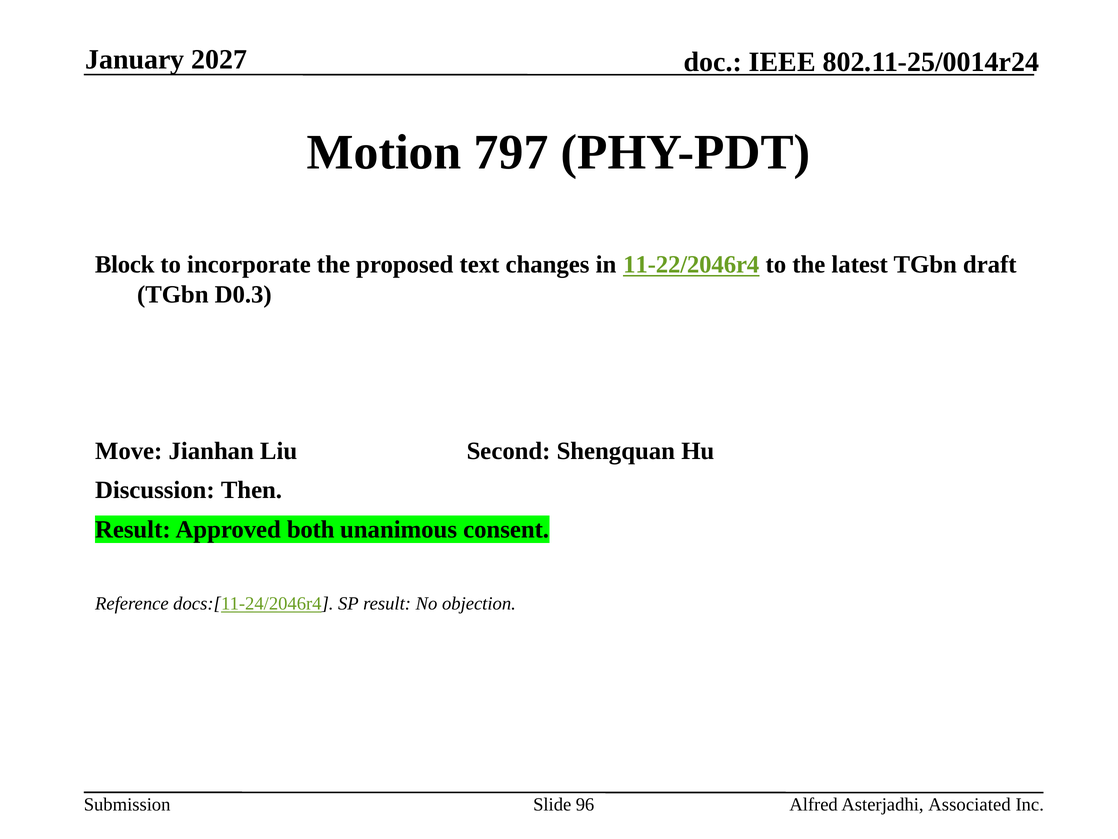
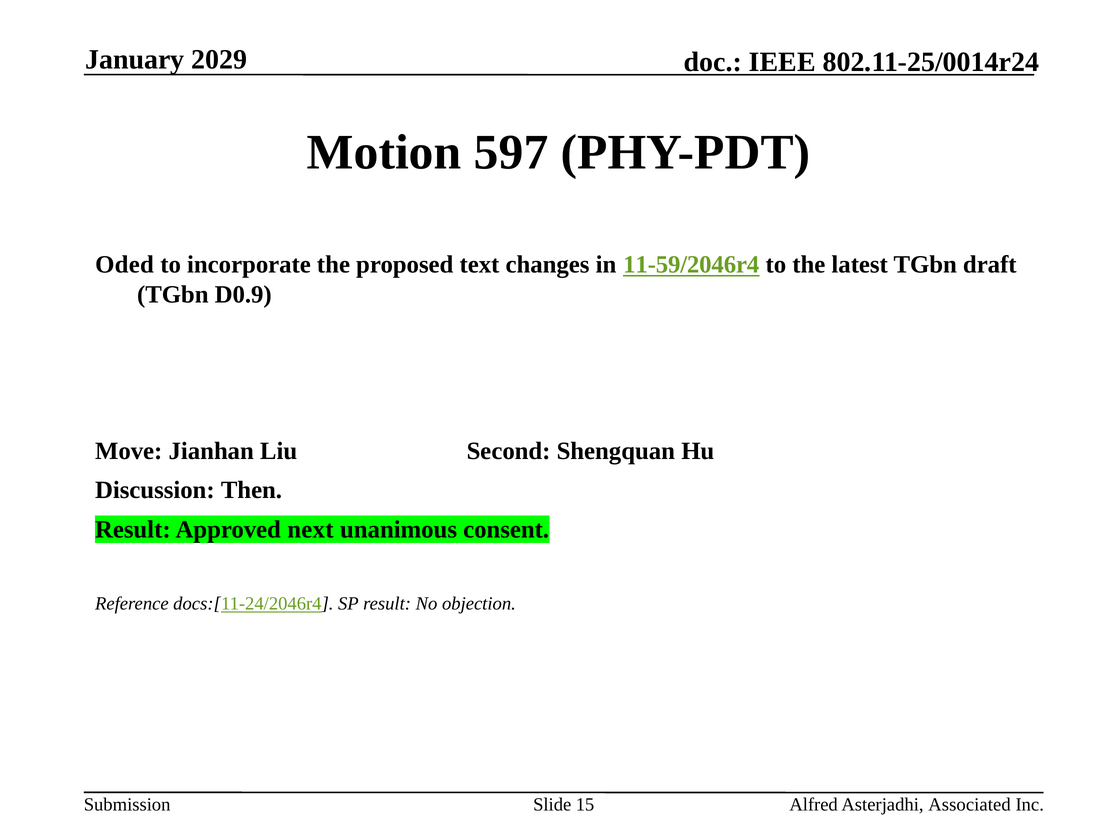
2027: 2027 -> 2029
797: 797 -> 597
Block: Block -> Oded
11-22/2046r4: 11-22/2046r4 -> 11-59/2046r4
D0.3: D0.3 -> D0.9
both: both -> next
96: 96 -> 15
